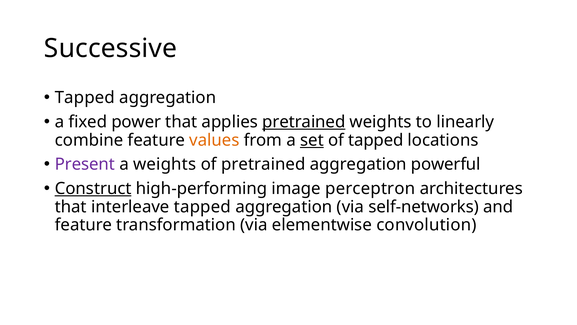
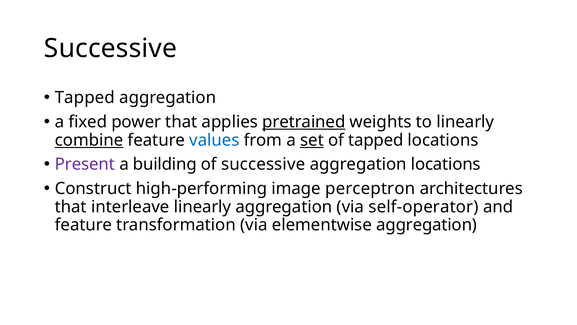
combine underline: none -> present
values colour: orange -> blue
a weights: weights -> building
of pretrained: pretrained -> successive
aggregation powerful: powerful -> locations
Construct underline: present -> none
interleave tapped: tapped -> linearly
self-networks: self-networks -> self-operator
elementwise convolution: convolution -> aggregation
